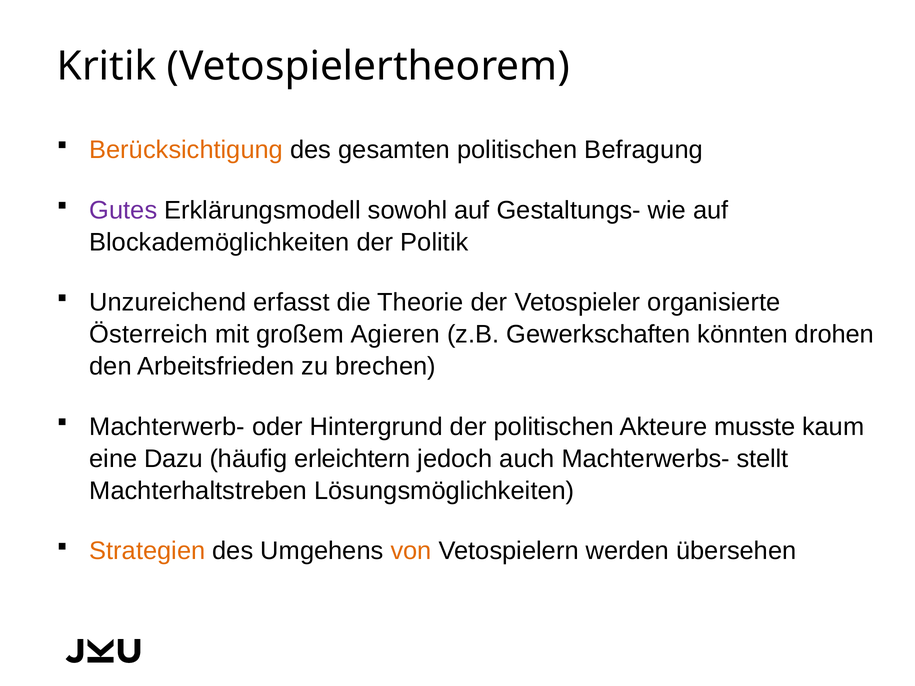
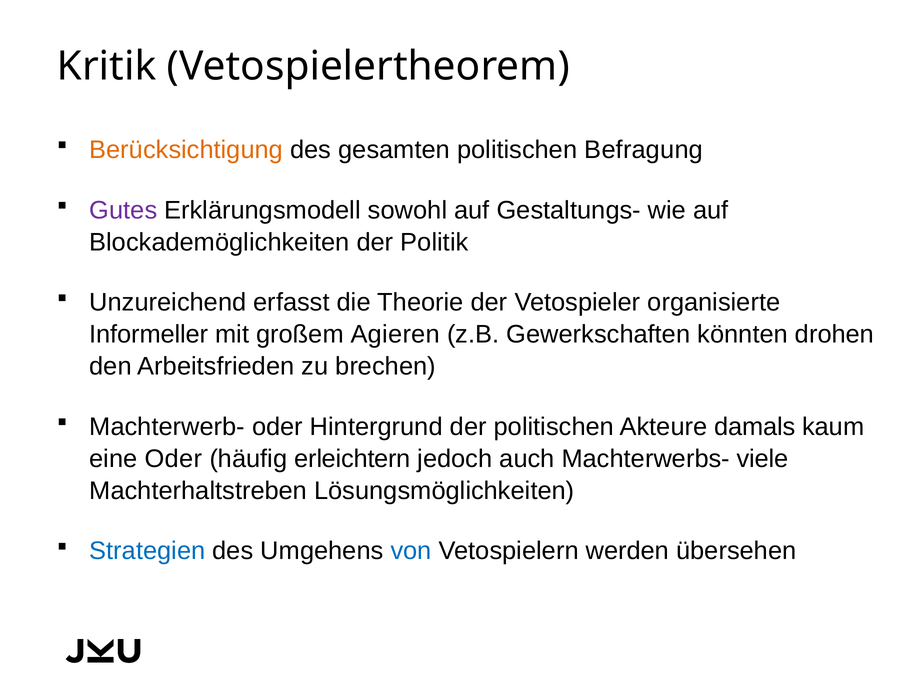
Österreich: Österreich -> Informeller
musste: musste -> damals
eine Dazu: Dazu -> Oder
stellt: stellt -> viele
Strategien colour: orange -> blue
von colour: orange -> blue
